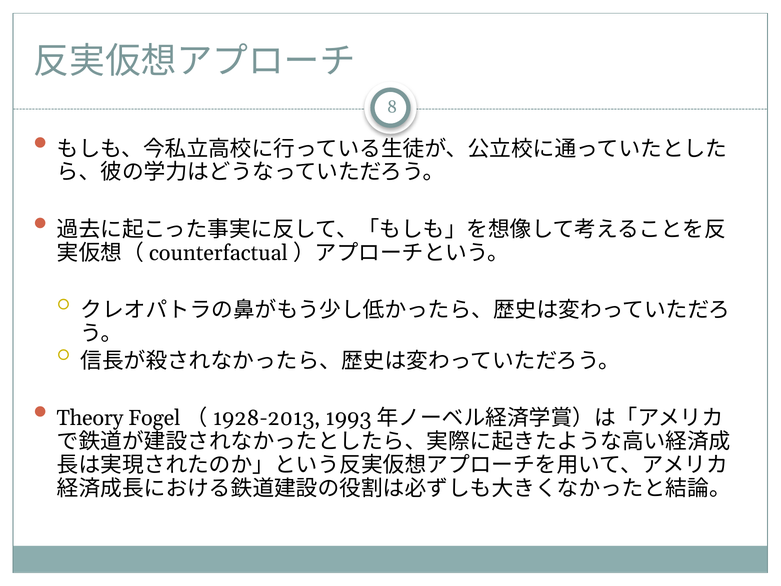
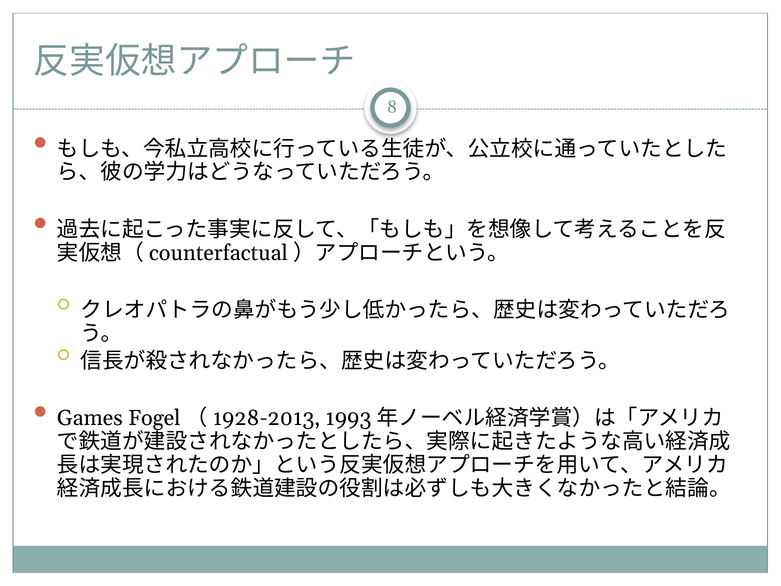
Theory: Theory -> Games
